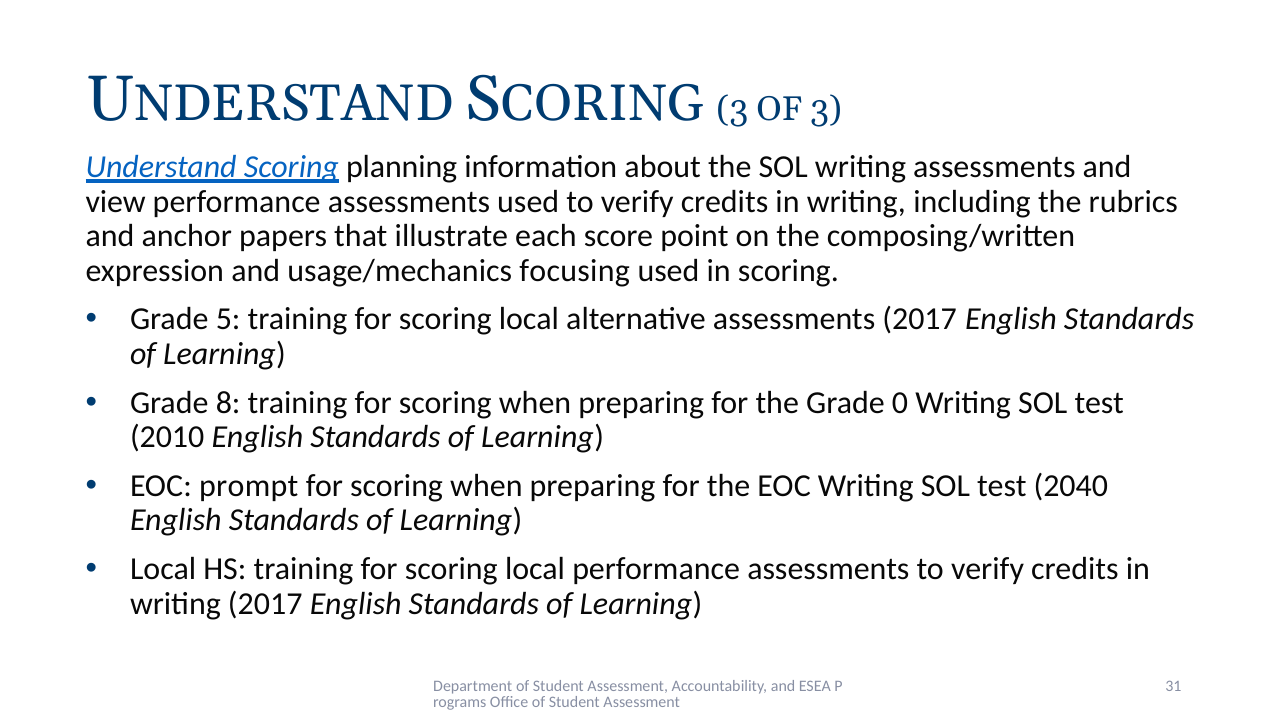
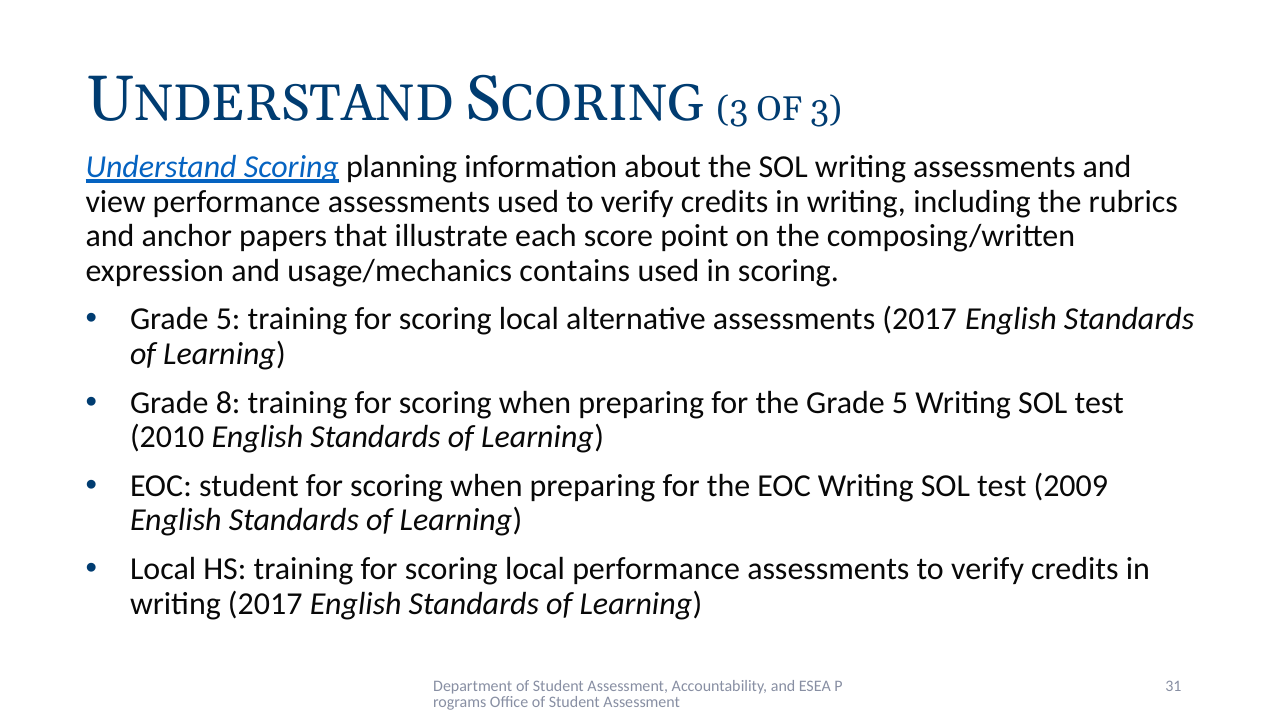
focusing: focusing -> contains
the Grade 0: 0 -> 5
EOC prompt: prompt -> student
2040: 2040 -> 2009
